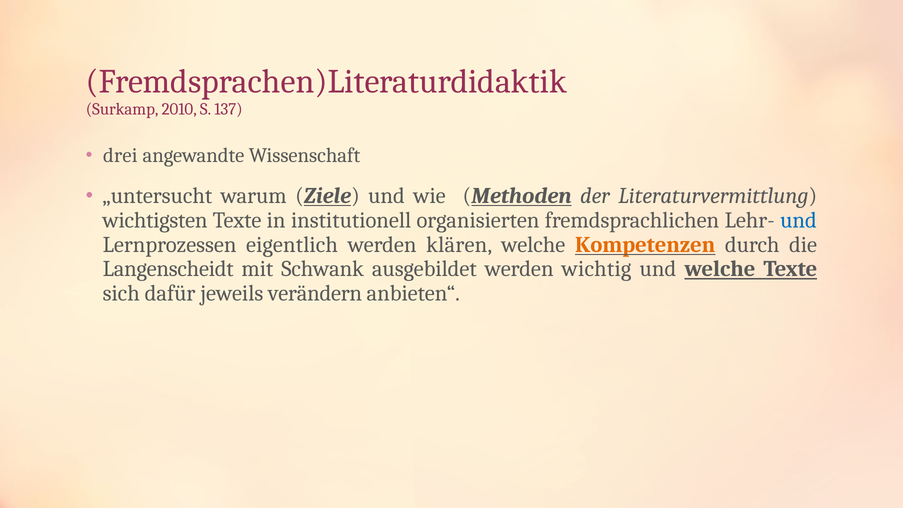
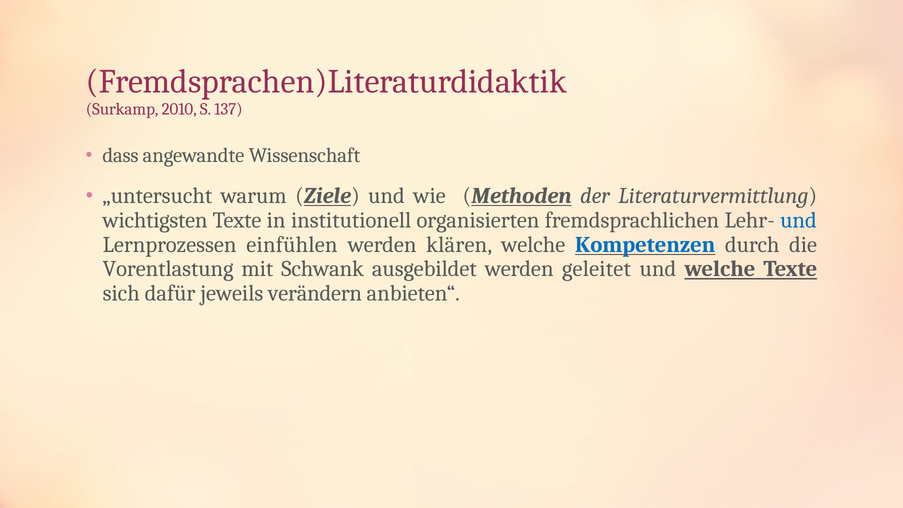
drei: drei -> dass
eigentlich: eigentlich -> einfühlen
Kompetenzen colour: orange -> blue
Langenscheidt: Langenscheidt -> Vorentlastung
wichtig: wichtig -> geleitet
